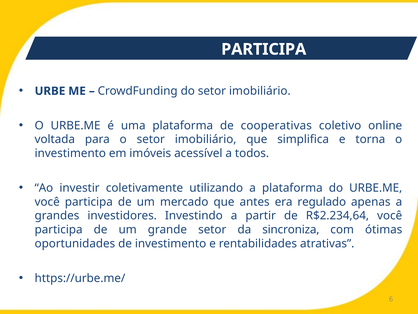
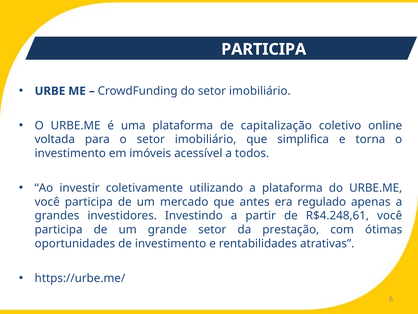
cooperativas: cooperativas -> capitalização
R$2.234,64: R$2.234,64 -> R$4.248,61
sincroniza: sincroniza -> prestação
